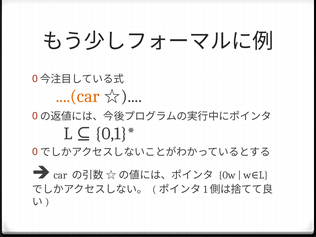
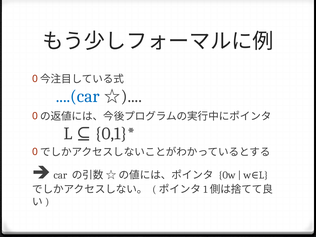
....(car colour: orange -> blue
